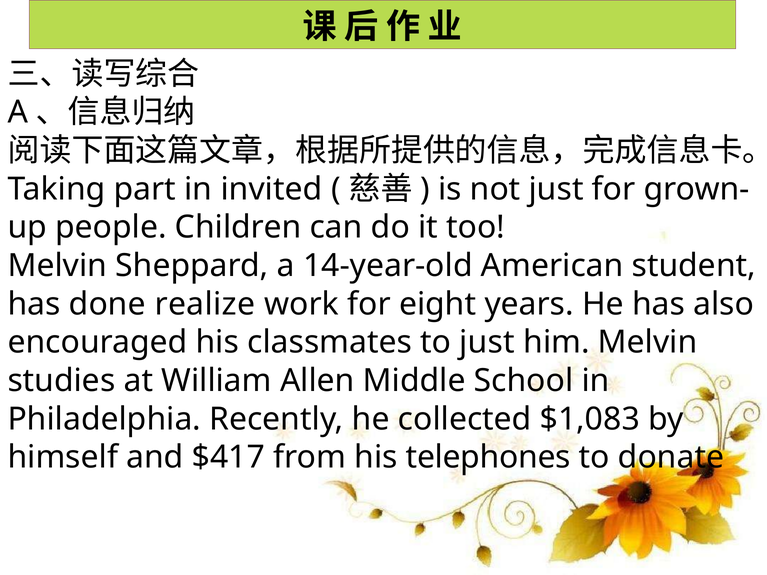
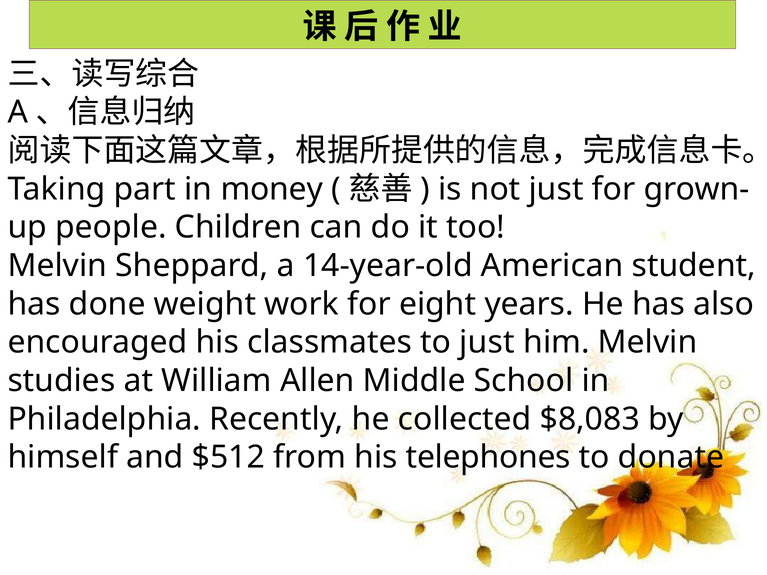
invited: invited -> money
realize: realize -> weight
$1,083: $1,083 -> $8,083
$417: $417 -> $512
